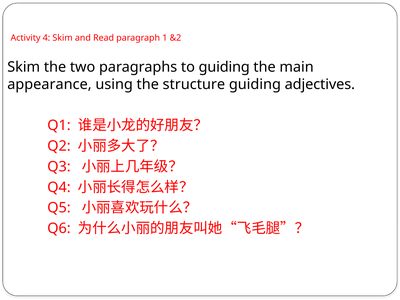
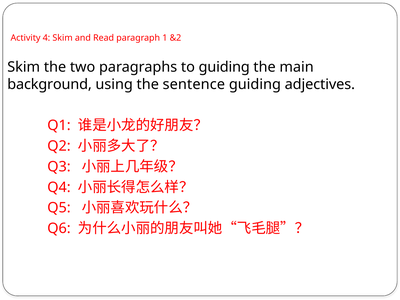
appearance: appearance -> background
structure: structure -> sentence
